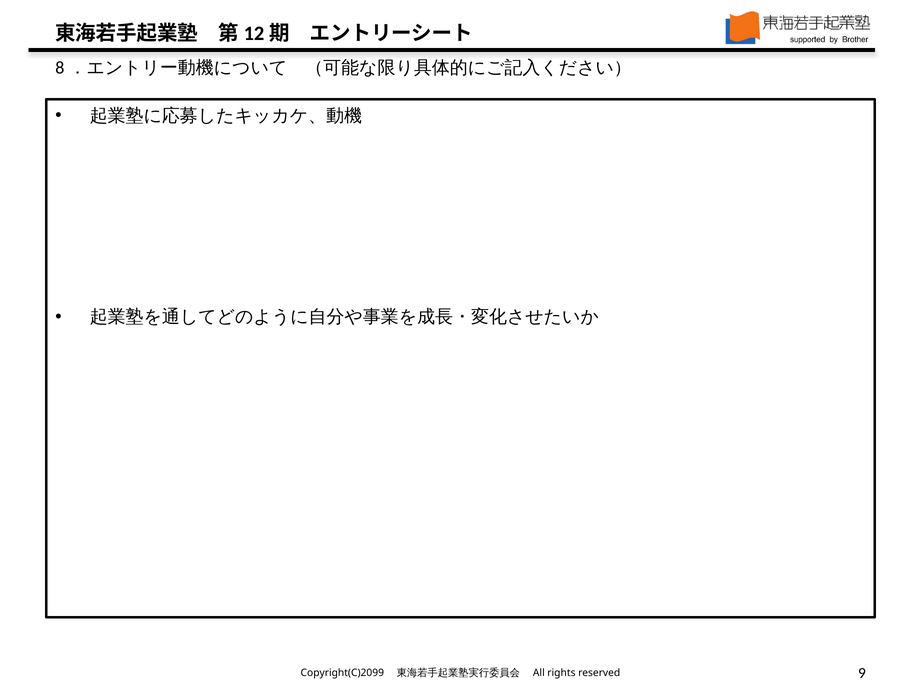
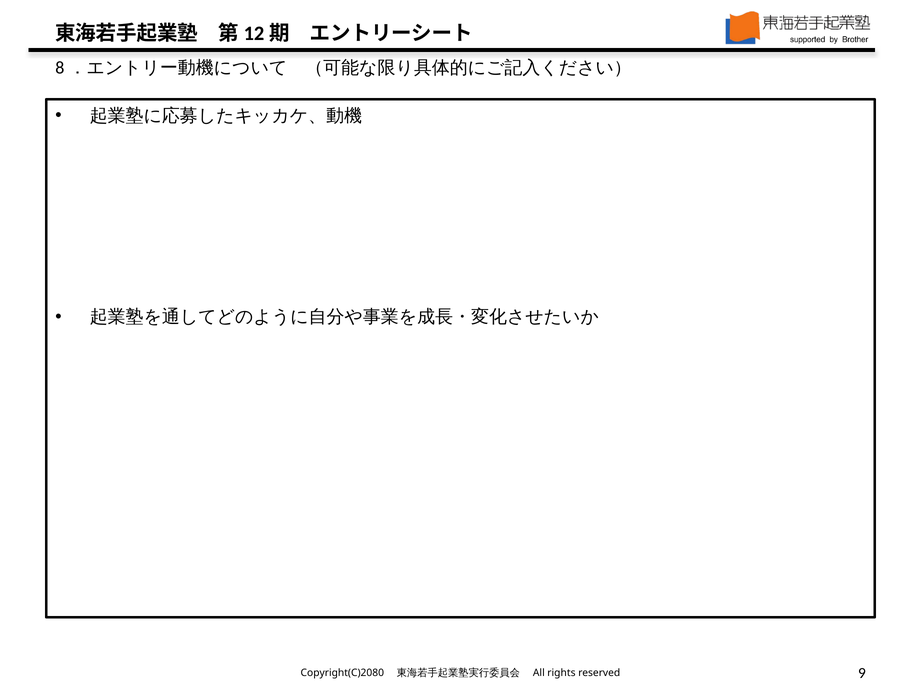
Copyright(C)2099: Copyright(C)2099 -> Copyright(C)2080
